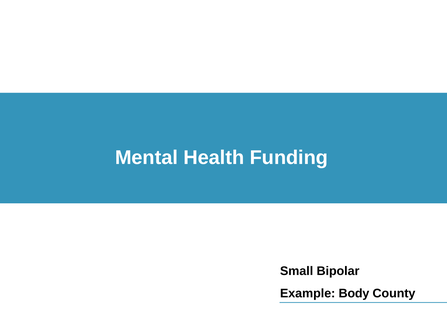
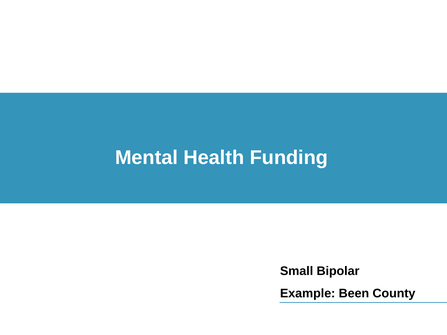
Body: Body -> Been
